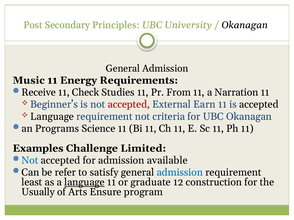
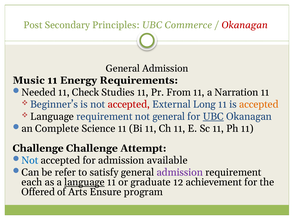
University: University -> Commerce
Okanagan at (245, 25) colour: black -> red
Receive: Receive -> Needed
Earn: Earn -> Long
accepted at (259, 105) colour: black -> orange
not criteria: criteria -> general
UBC at (213, 117) underline: none -> present
Programs: Programs -> Complete
Examples at (38, 149): Examples -> Challenge
Limited: Limited -> Attempt
admission at (180, 173) colour: blue -> purple
least: least -> each
construction: construction -> achievement
Usually: Usually -> Offered
